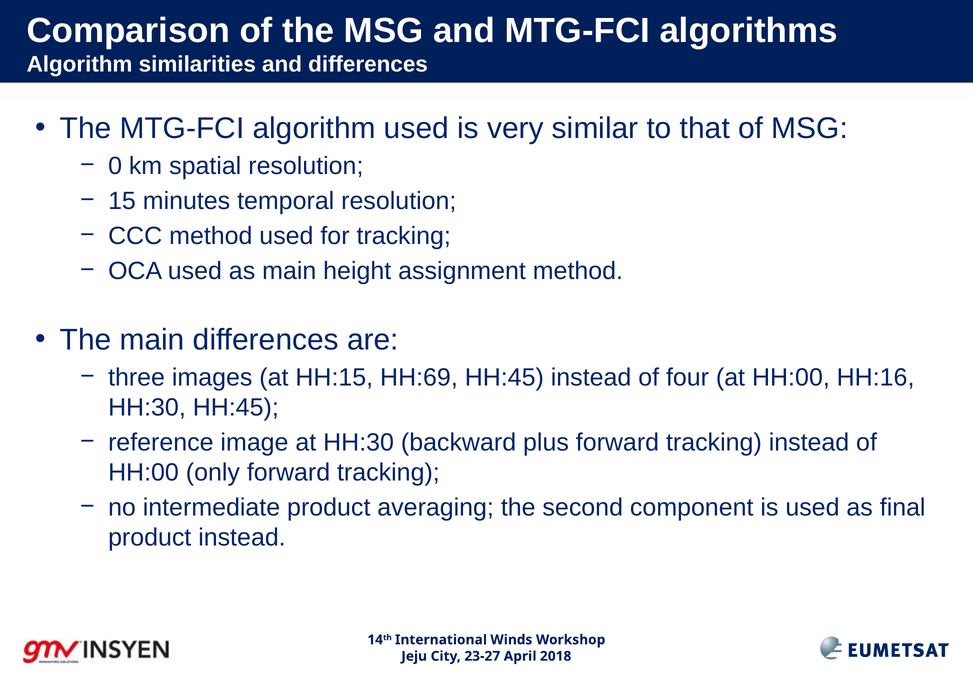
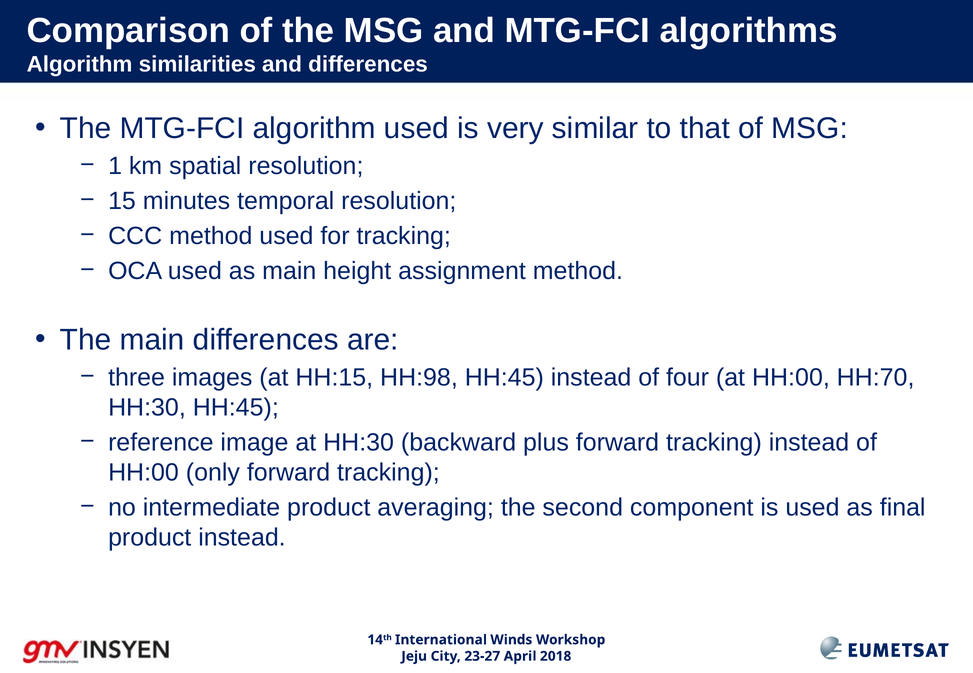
0: 0 -> 1
HH:69: HH:69 -> HH:98
HH:16: HH:16 -> HH:70
